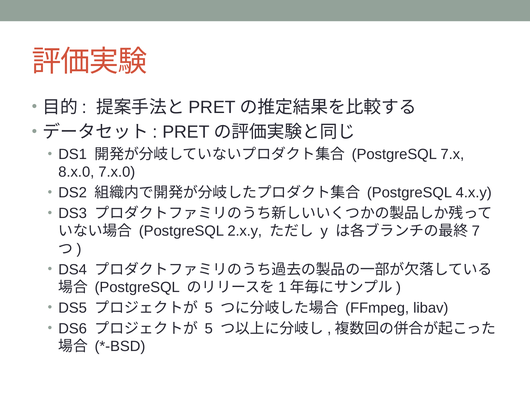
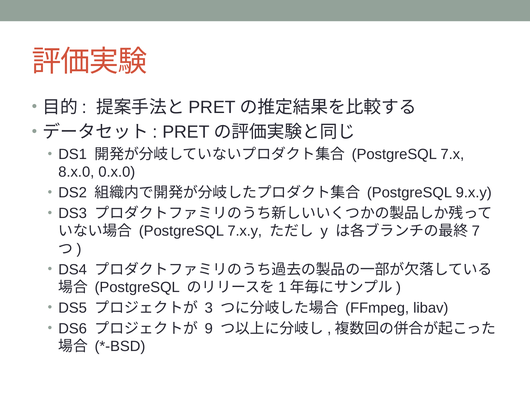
7.x.0: 7.x.0 -> 0.x.0
4.x.y: 4.x.y -> 9.x.y
2.x.y: 2.x.y -> 7.x.y
5 at (209, 307): 5 -> 3
5 at (209, 328): 5 -> 9
